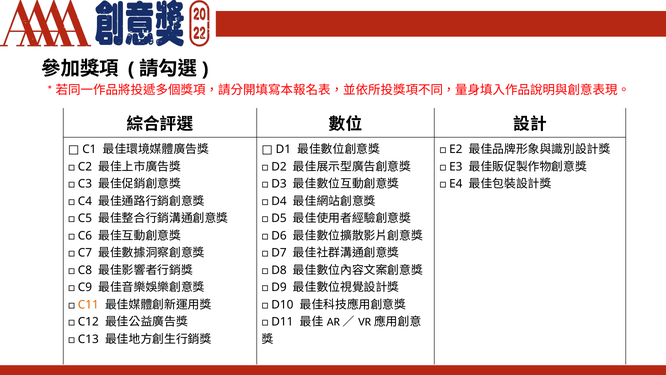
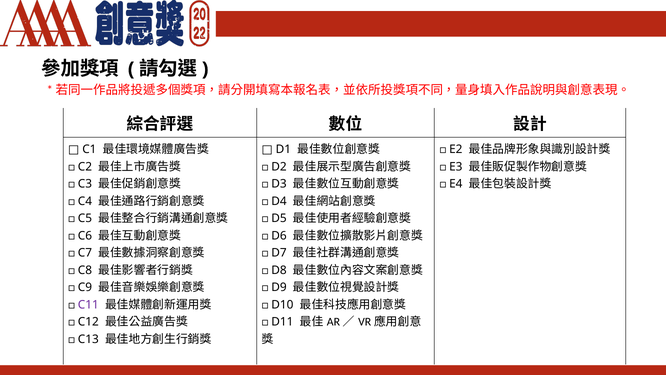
C11 colour: orange -> purple
